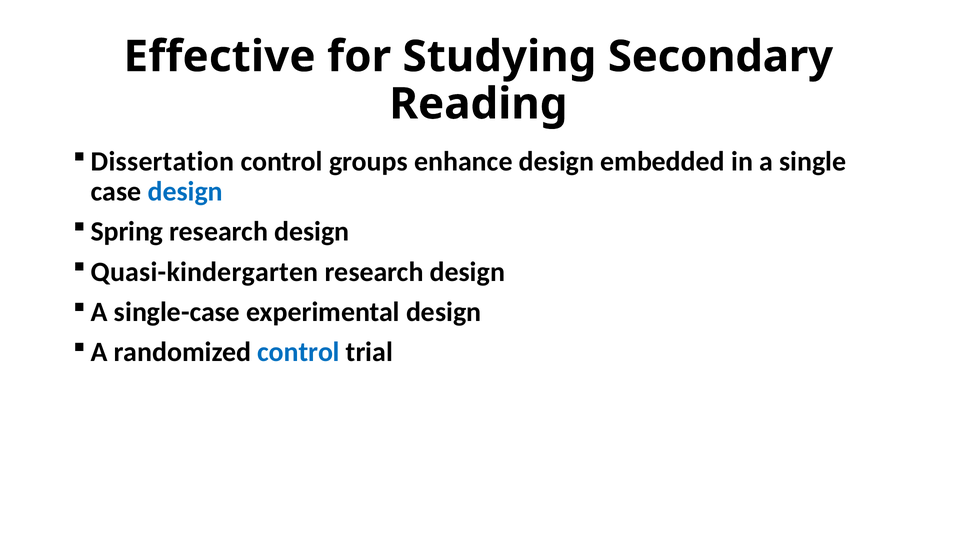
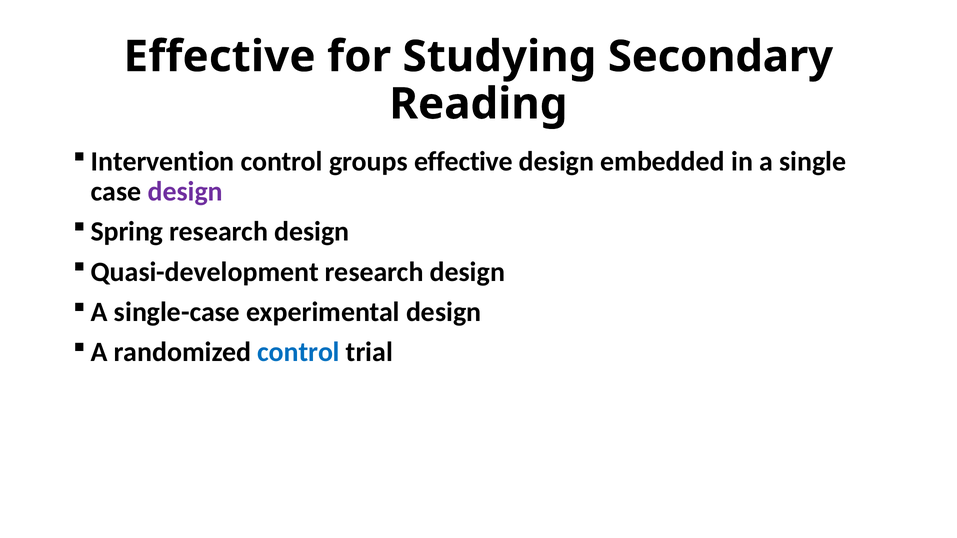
Dissertation: Dissertation -> Intervention
groups enhance: enhance -> effective
design at (185, 192) colour: blue -> purple
Quasi-kindergarten: Quasi-kindergarten -> Quasi-development
